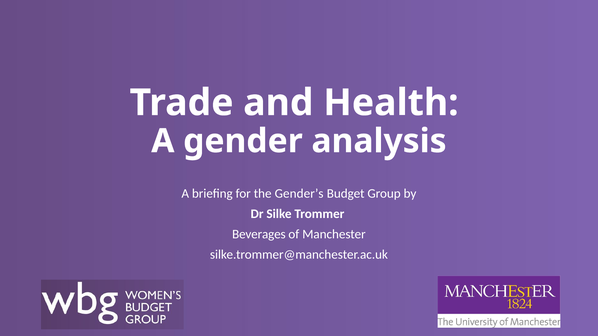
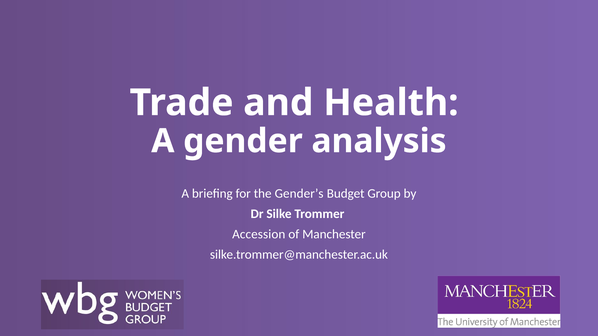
Beverages: Beverages -> Accession
